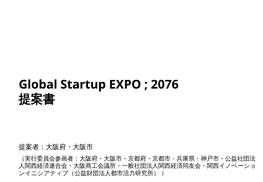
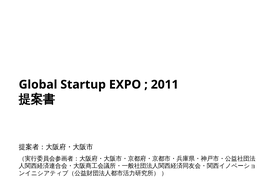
2076: 2076 -> 2011
